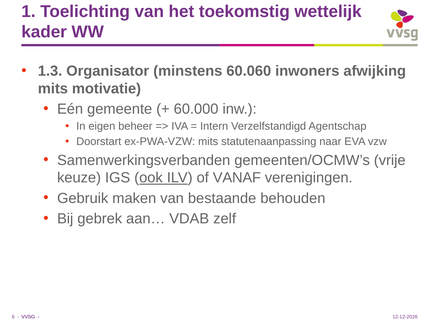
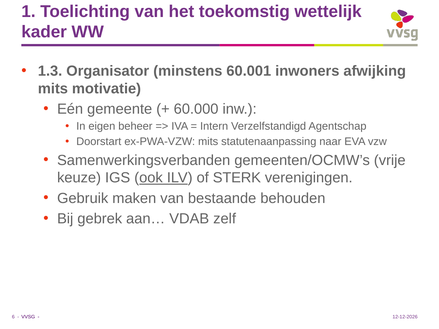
60.060: 60.060 -> 60.001
VANAF: VANAF -> STERK
